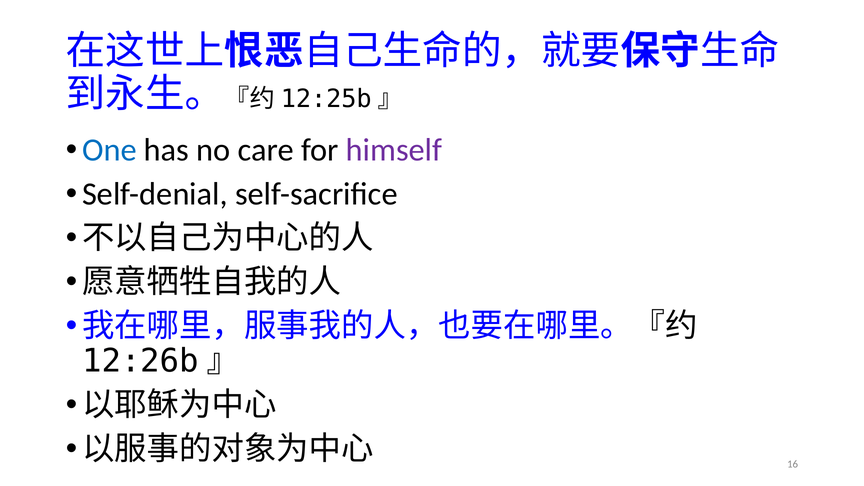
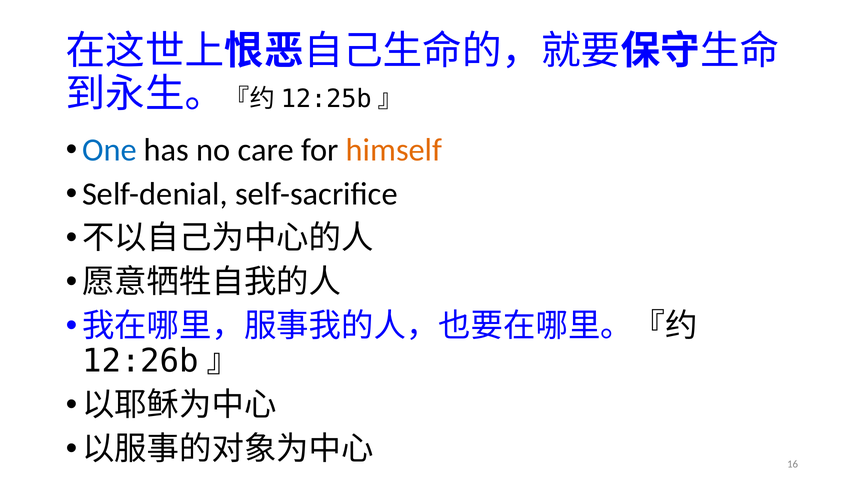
himself colour: purple -> orange
